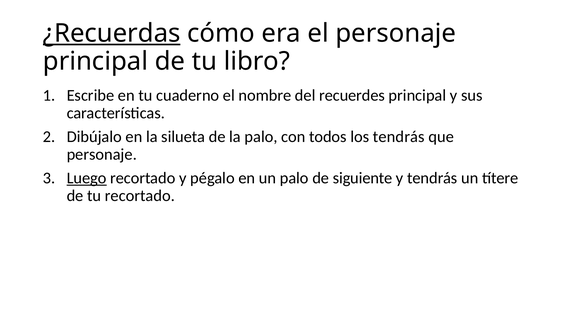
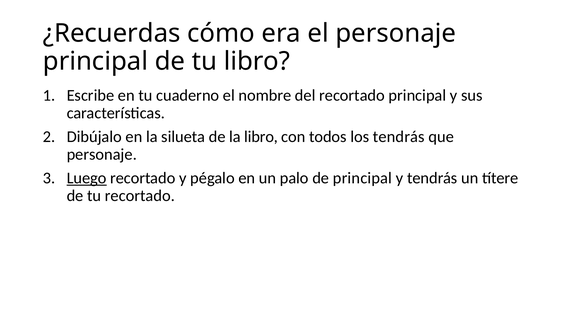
¿Recuerdas underline: present -> none
del recuerdes: recuerdes -> recortado
la palo: palo -> libro
de siguiente: siguiente -> principal
